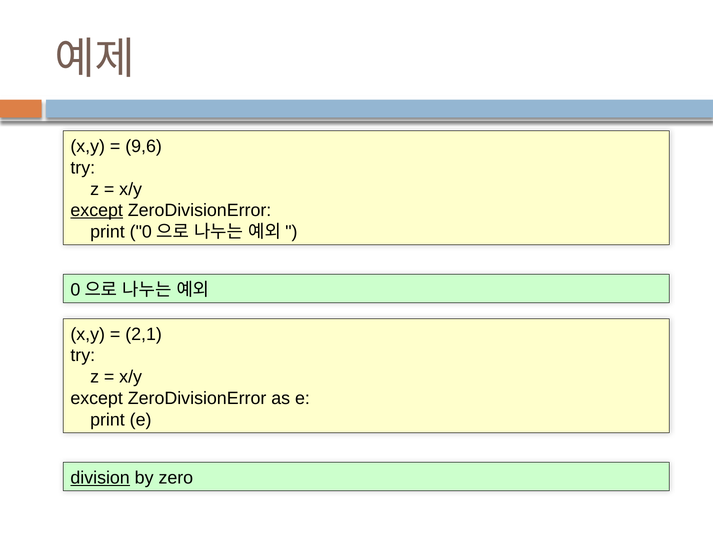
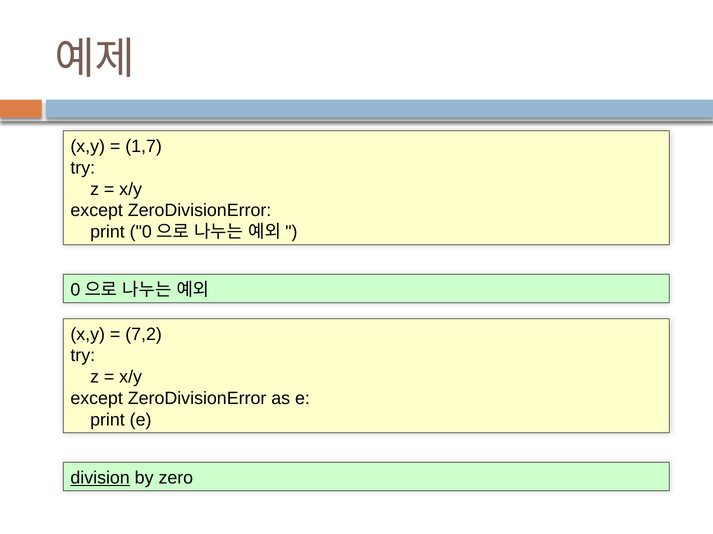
9,6: 9,6 -> 1,7
except at (97, 211) underline: present -> none
2,1: 2,1 -> 7,2
